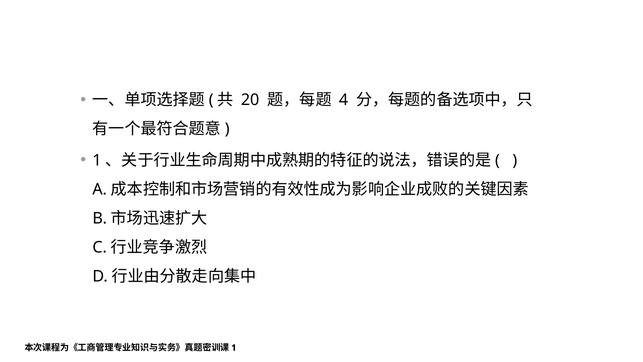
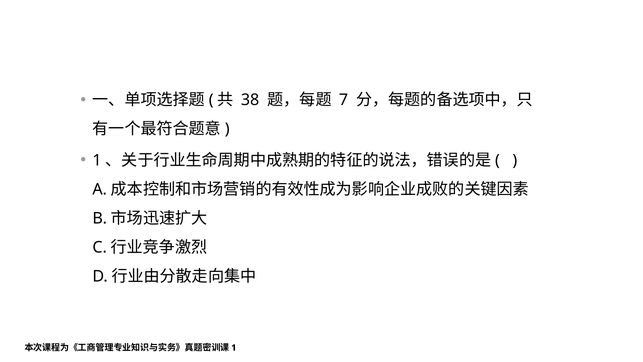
20: 20 -> 38
4: 4 -> 7
